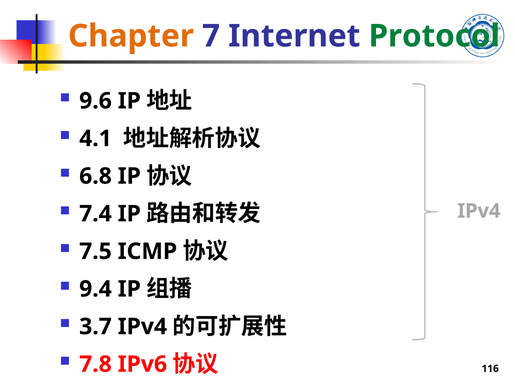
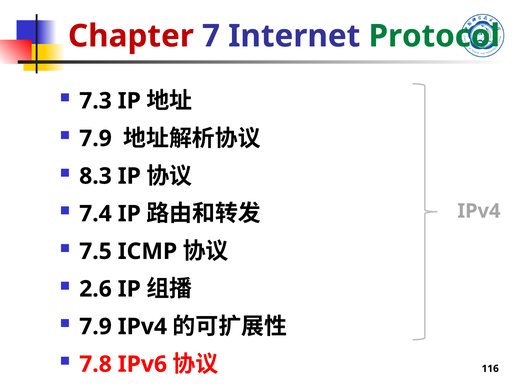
Chapter colour: orange -> red
9.6: 9.6 -> 7.3
4.1 at (95, 138): 4.1 -> 7.9
6.8: 6.8 -> 8.3
9.4: 9.4 -> 2.6
3.7 at (95, 326): 3.7 -> 7.9
